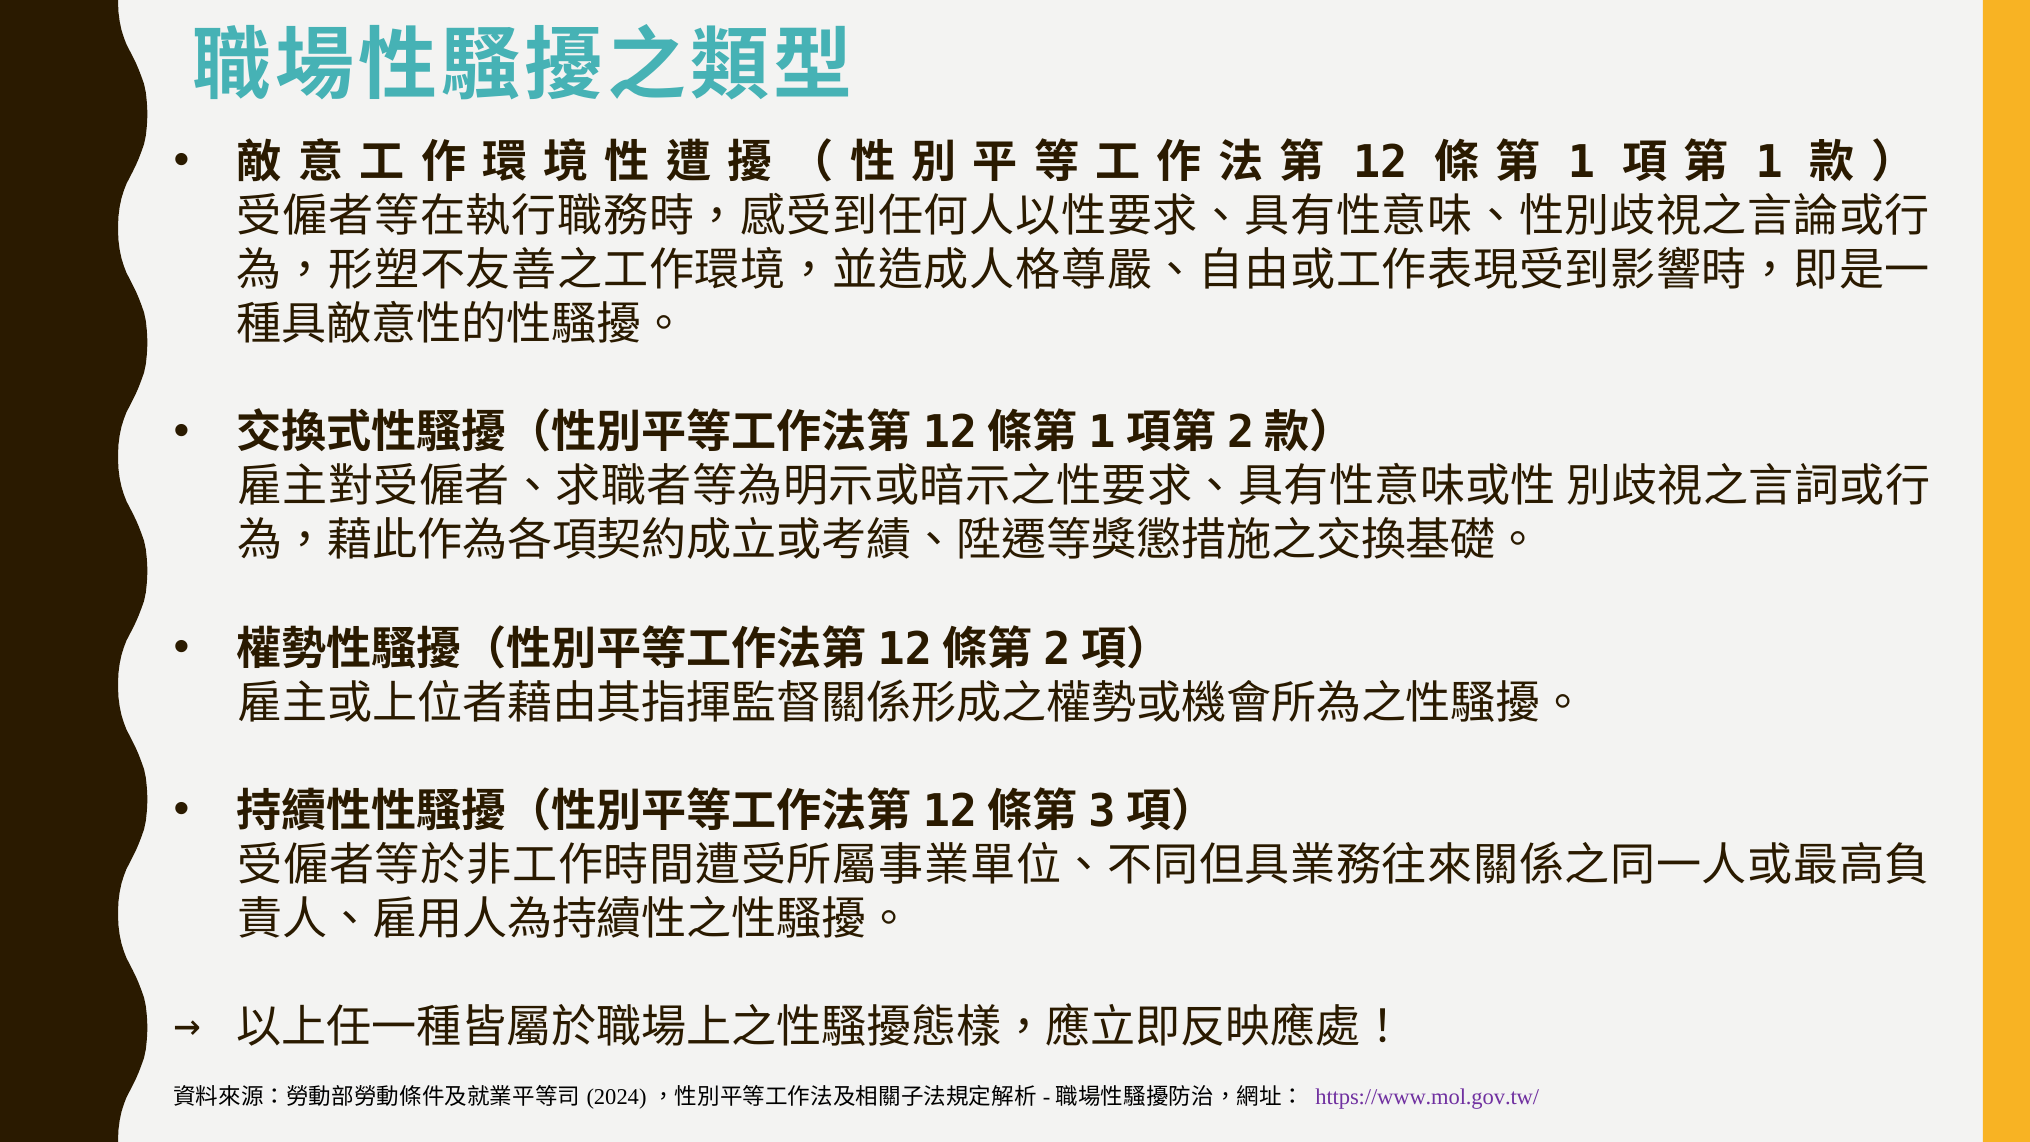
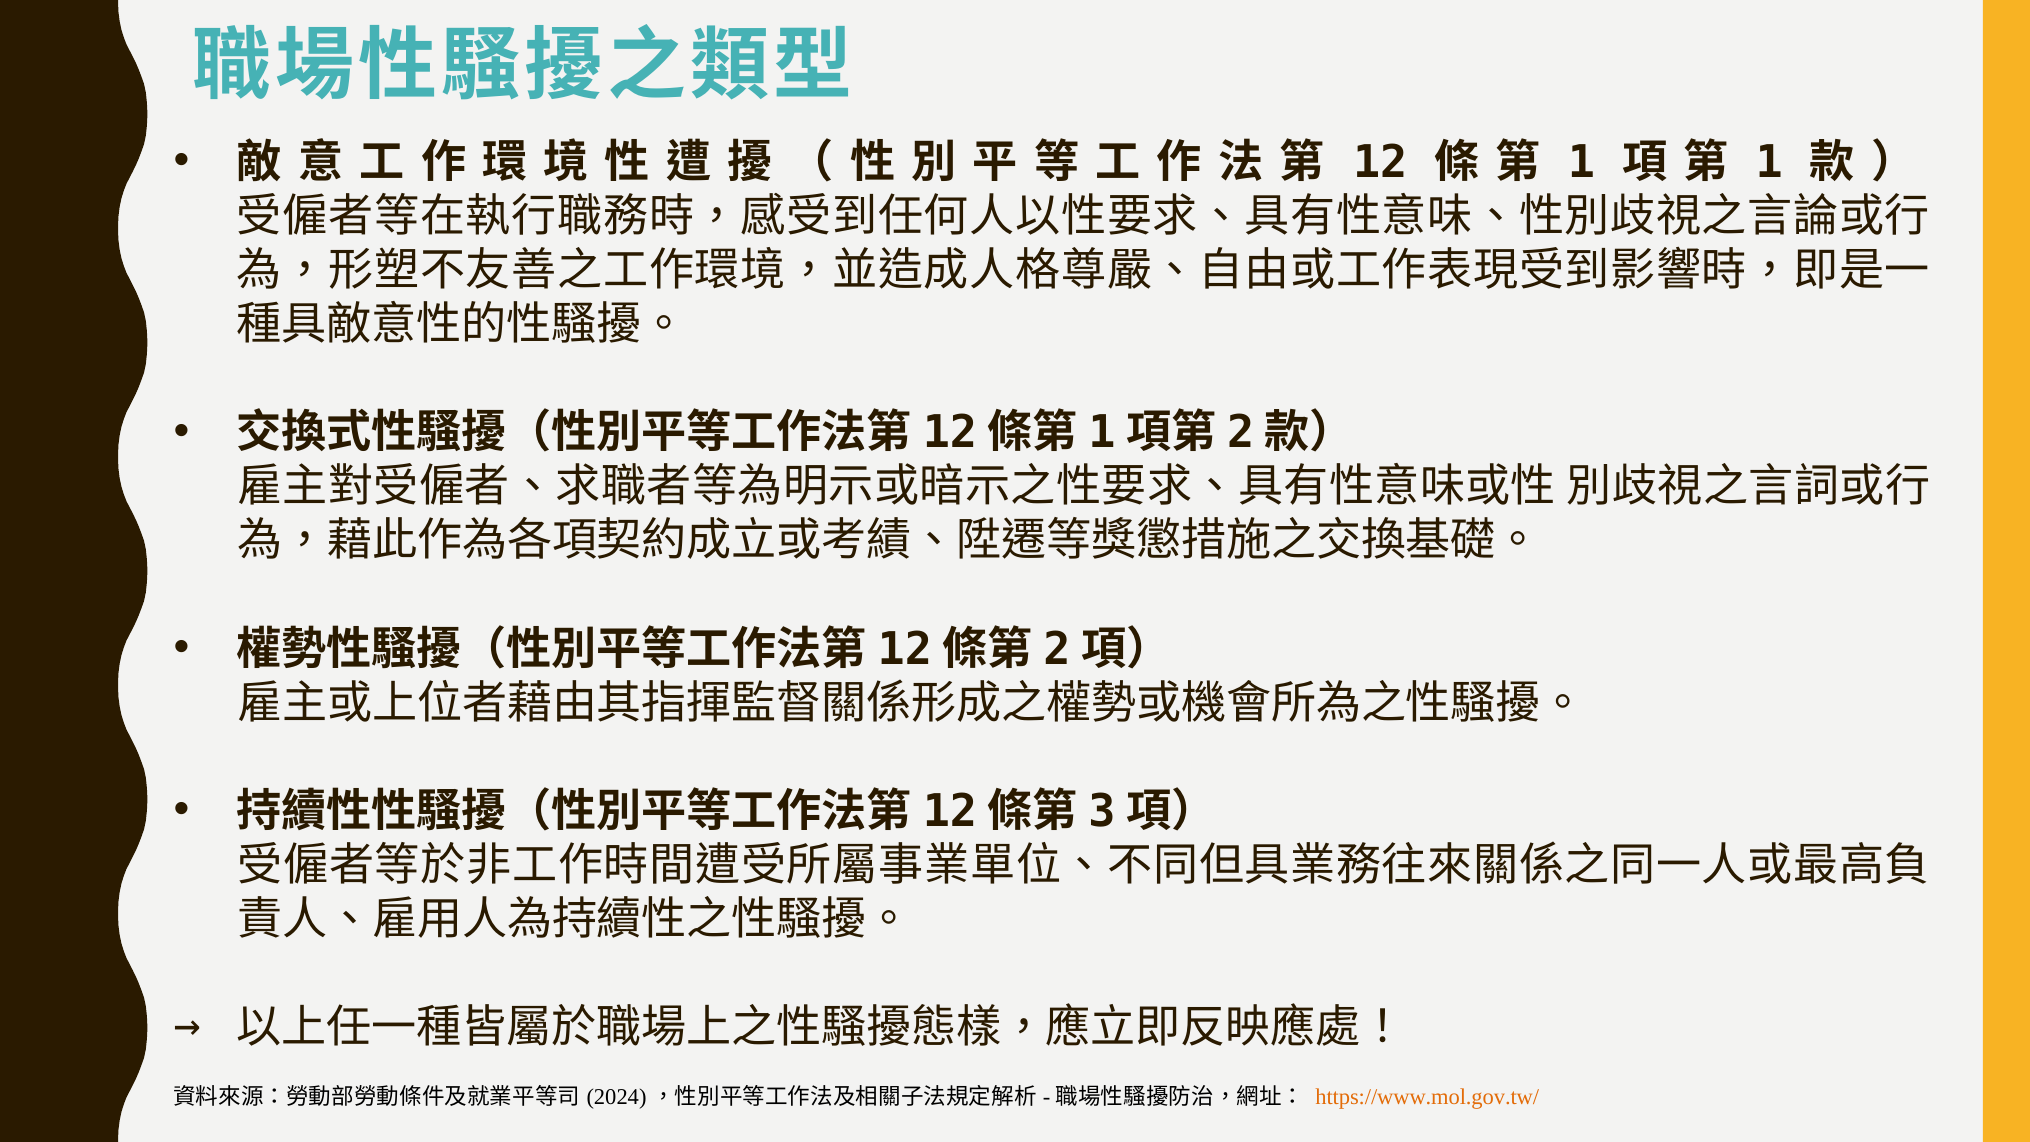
https://www.mol.gov.tw/ colour: purple -> orange
